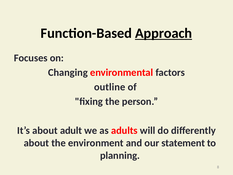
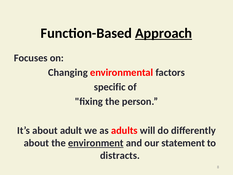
outline: outline -> specific
environment underline: none -> present
planning: planning -> distracts
